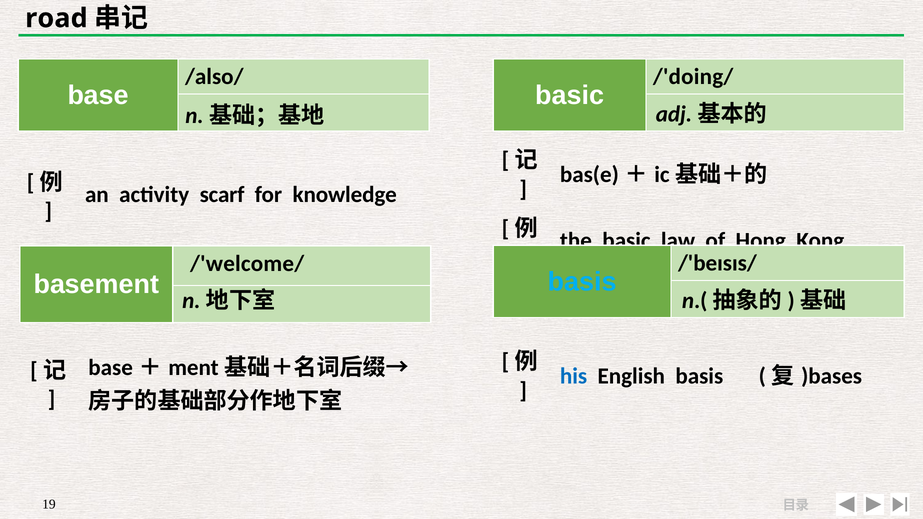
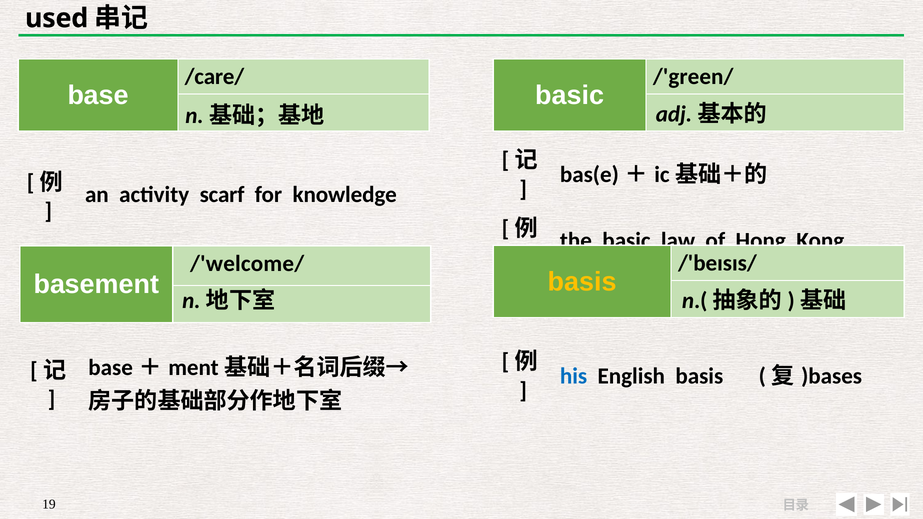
road: road -> used
/also/: /also/ -> /care/
/'doing/: /'doing/ -> /'green/
basis at (582, 282) colour: light blue -> yellow
